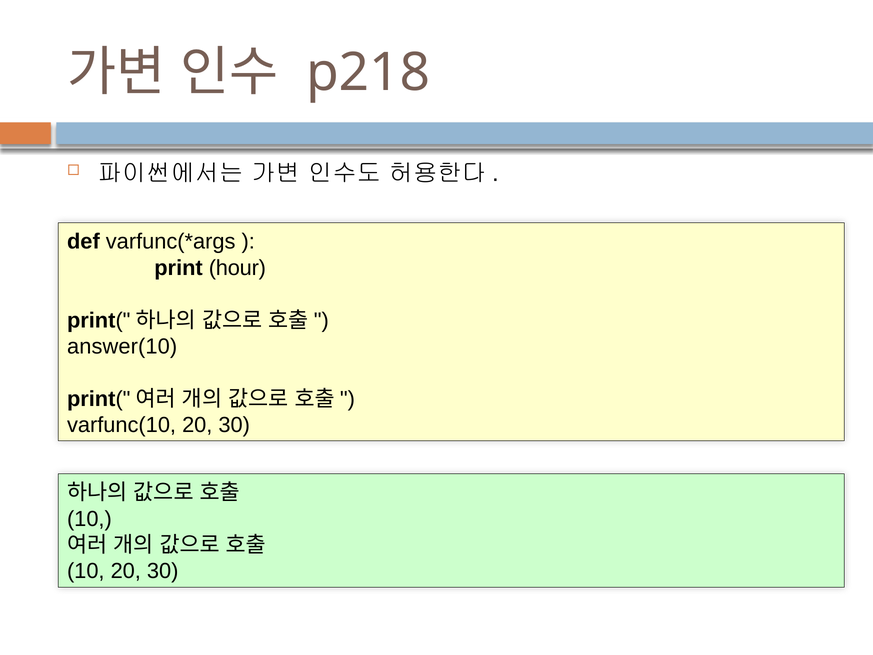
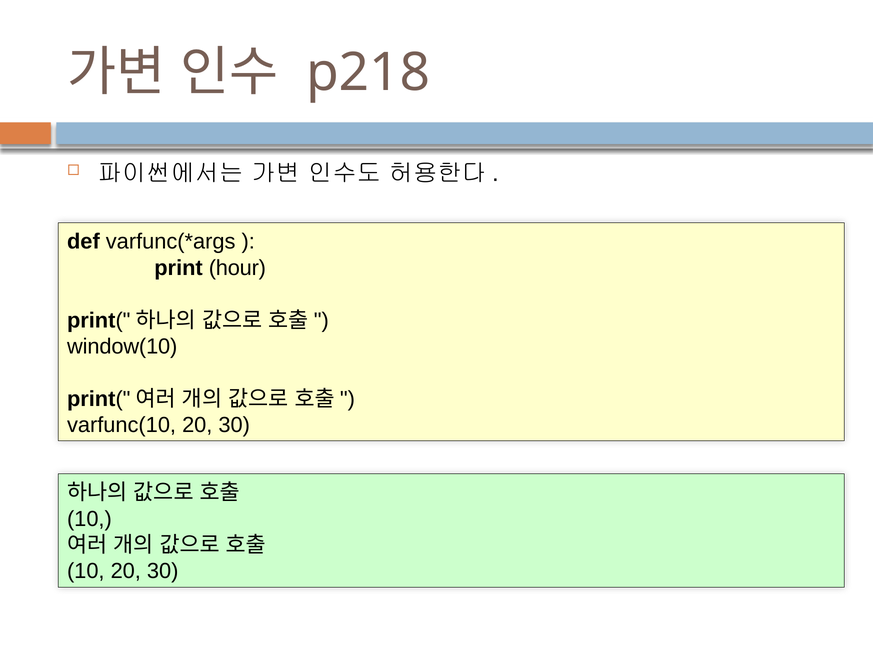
answer(10: answer(10 -> window(10
